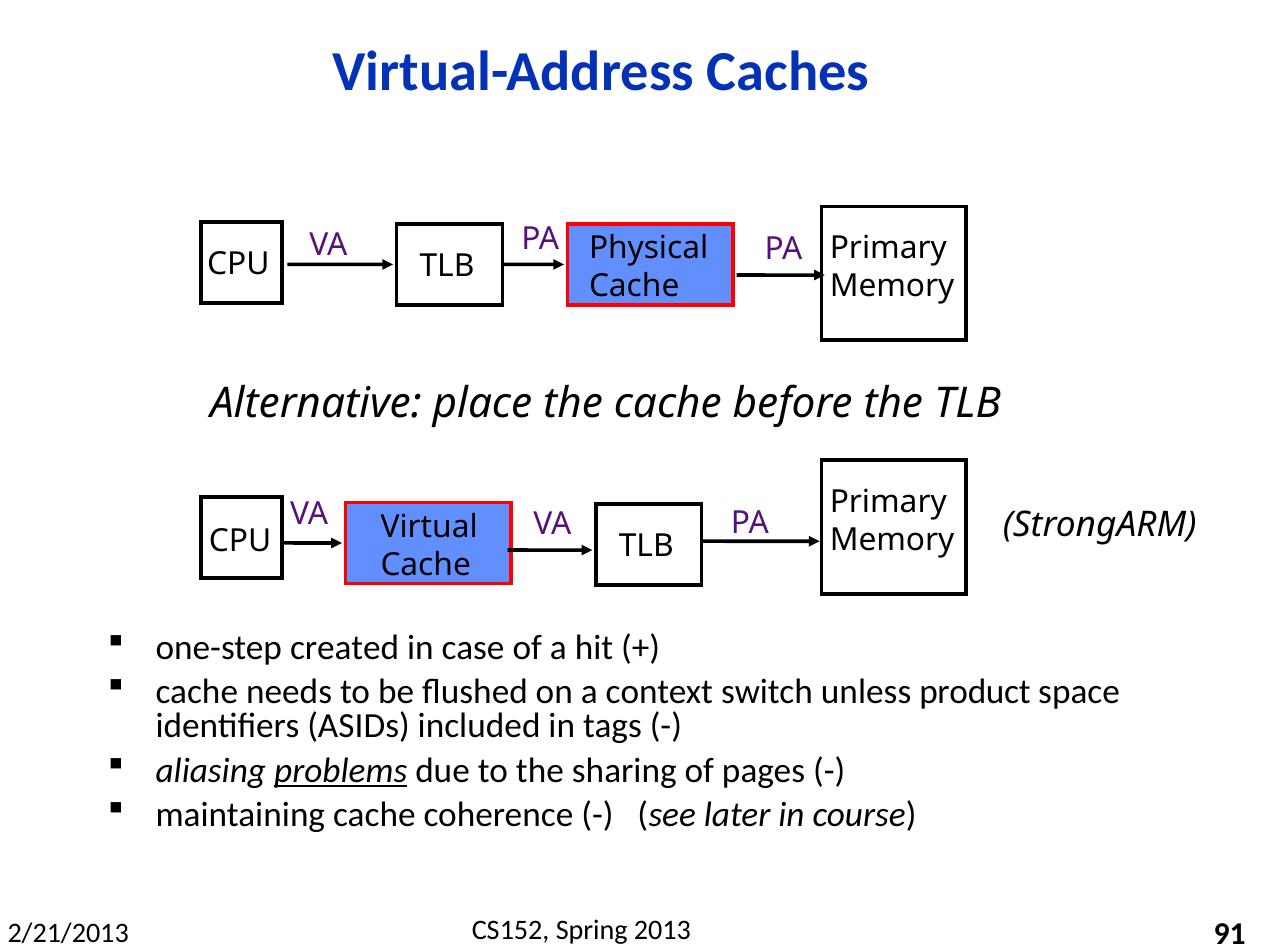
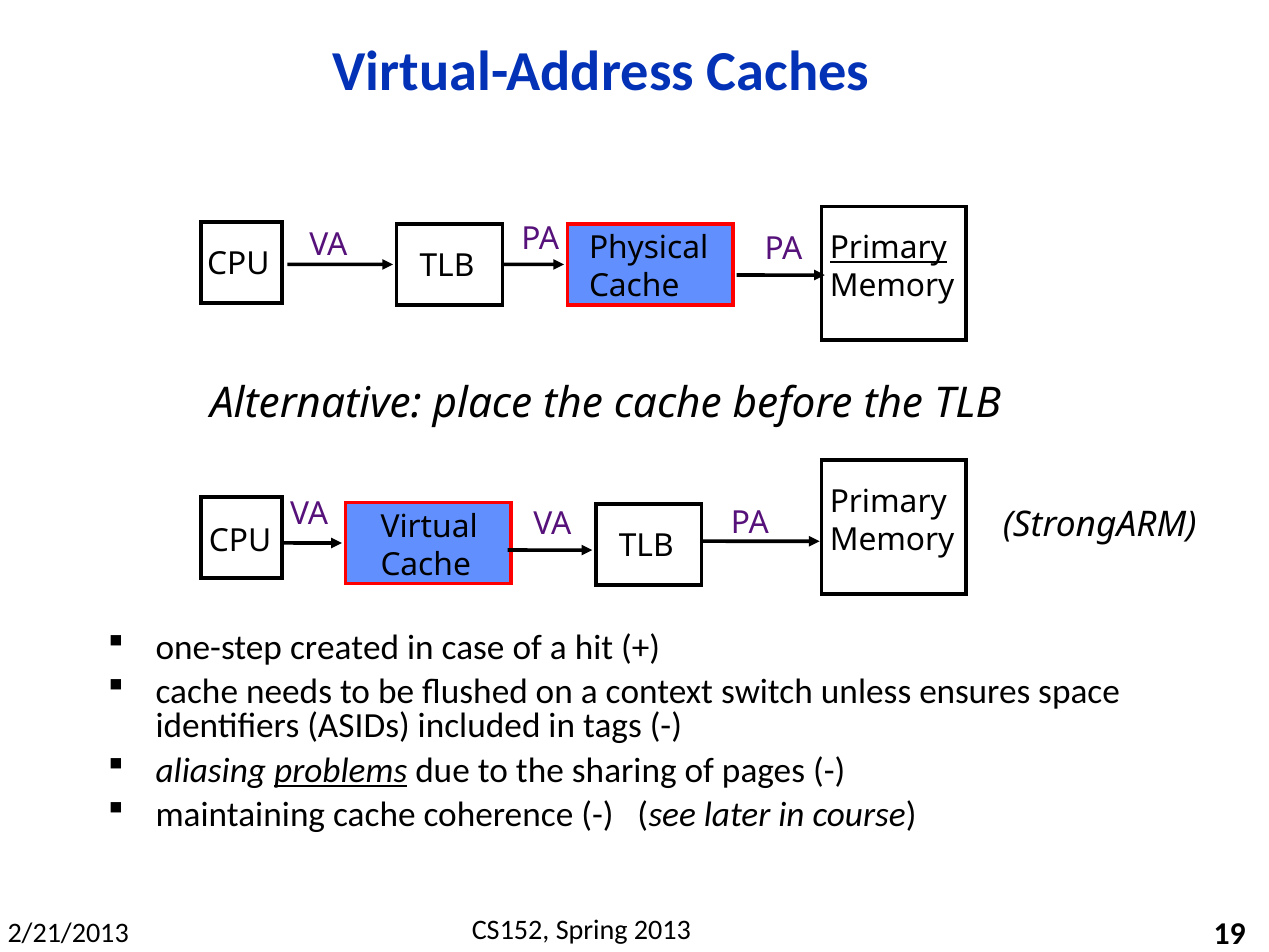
Primary at (888, 248) underline: none -> present
product: product -> ensures
91: 91 -> 19
